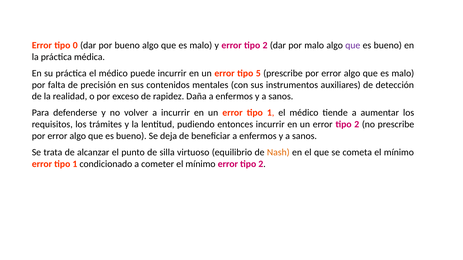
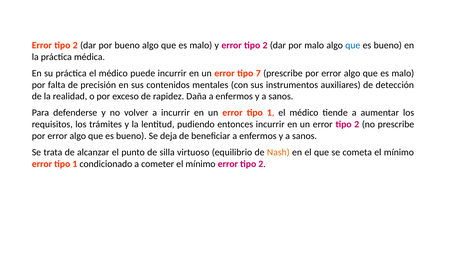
0 at (75, 45): 0 -> 2
que at (353, 45) colour: purple -> blue
5: 5 -> 7
